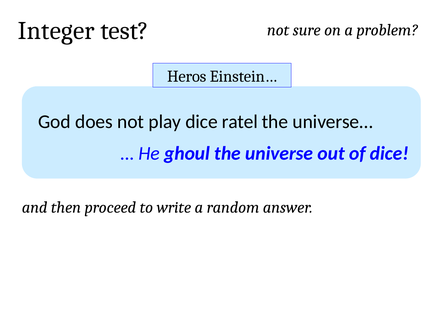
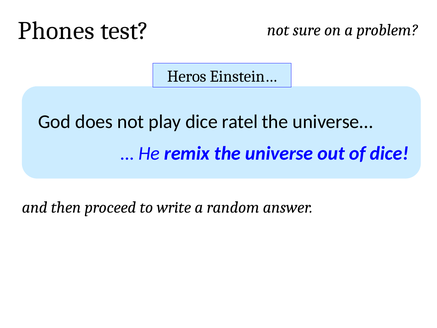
Integer: Integer -> Phones
ghoul: ghoul -> remix
